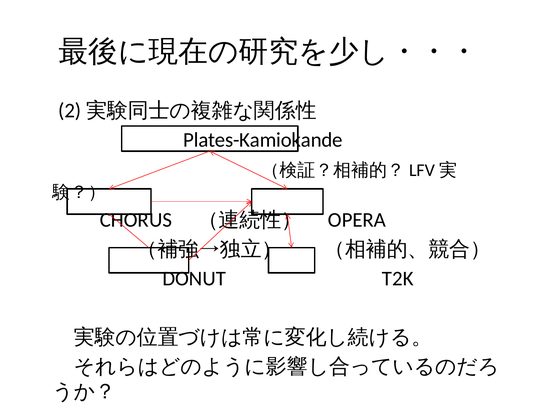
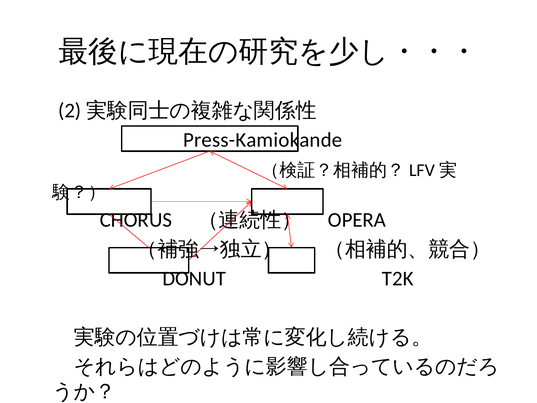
Plates-Kamiokande: Plates-Kamiokande -> Press-Kamiokande
